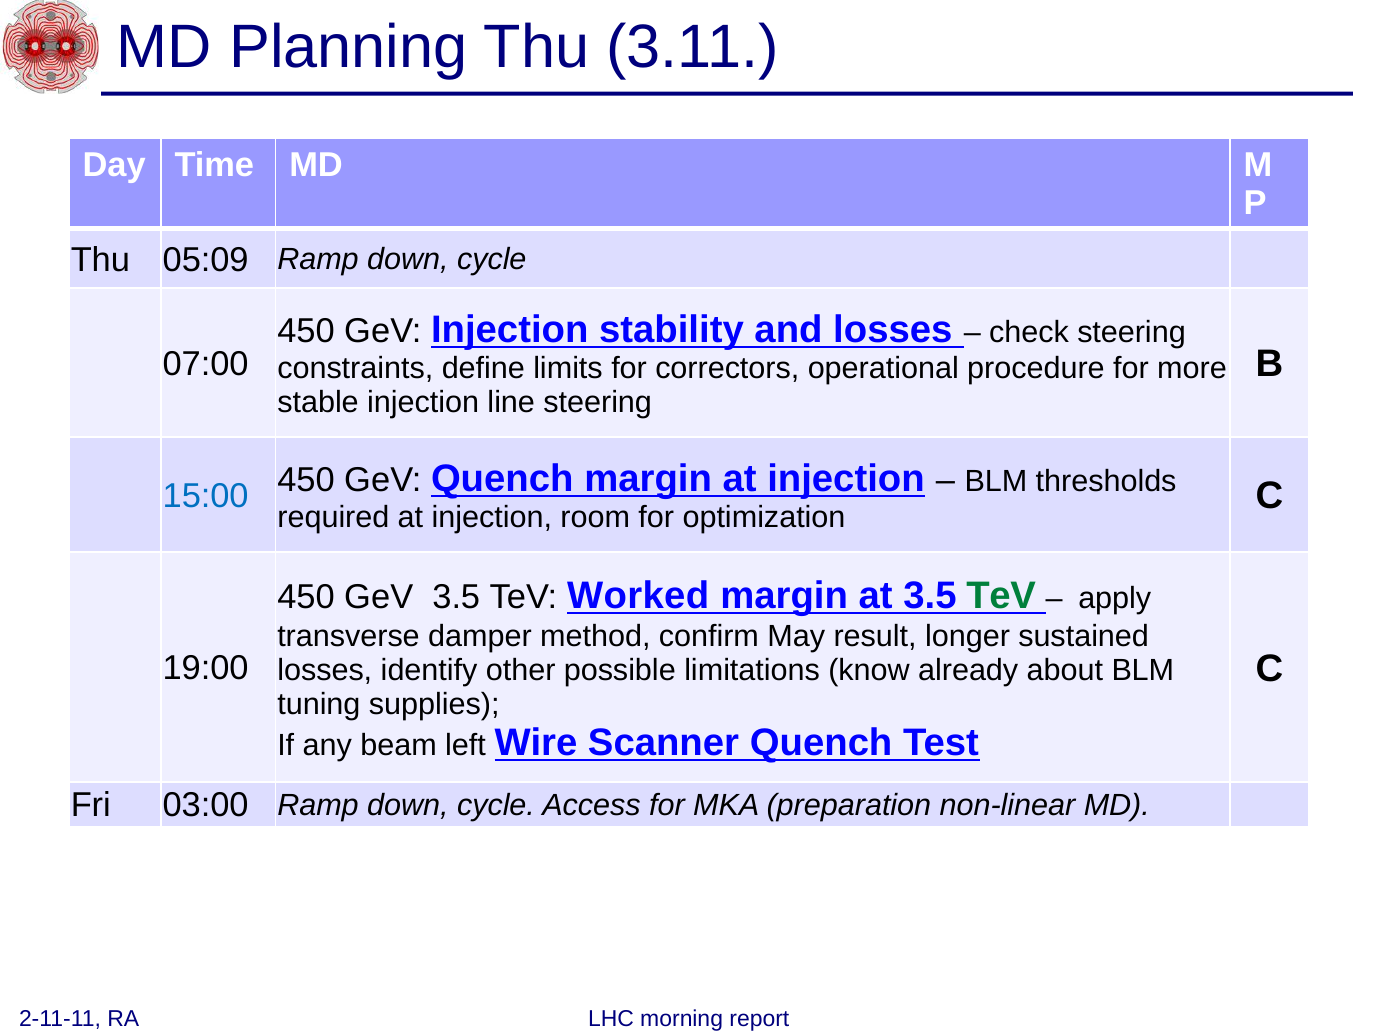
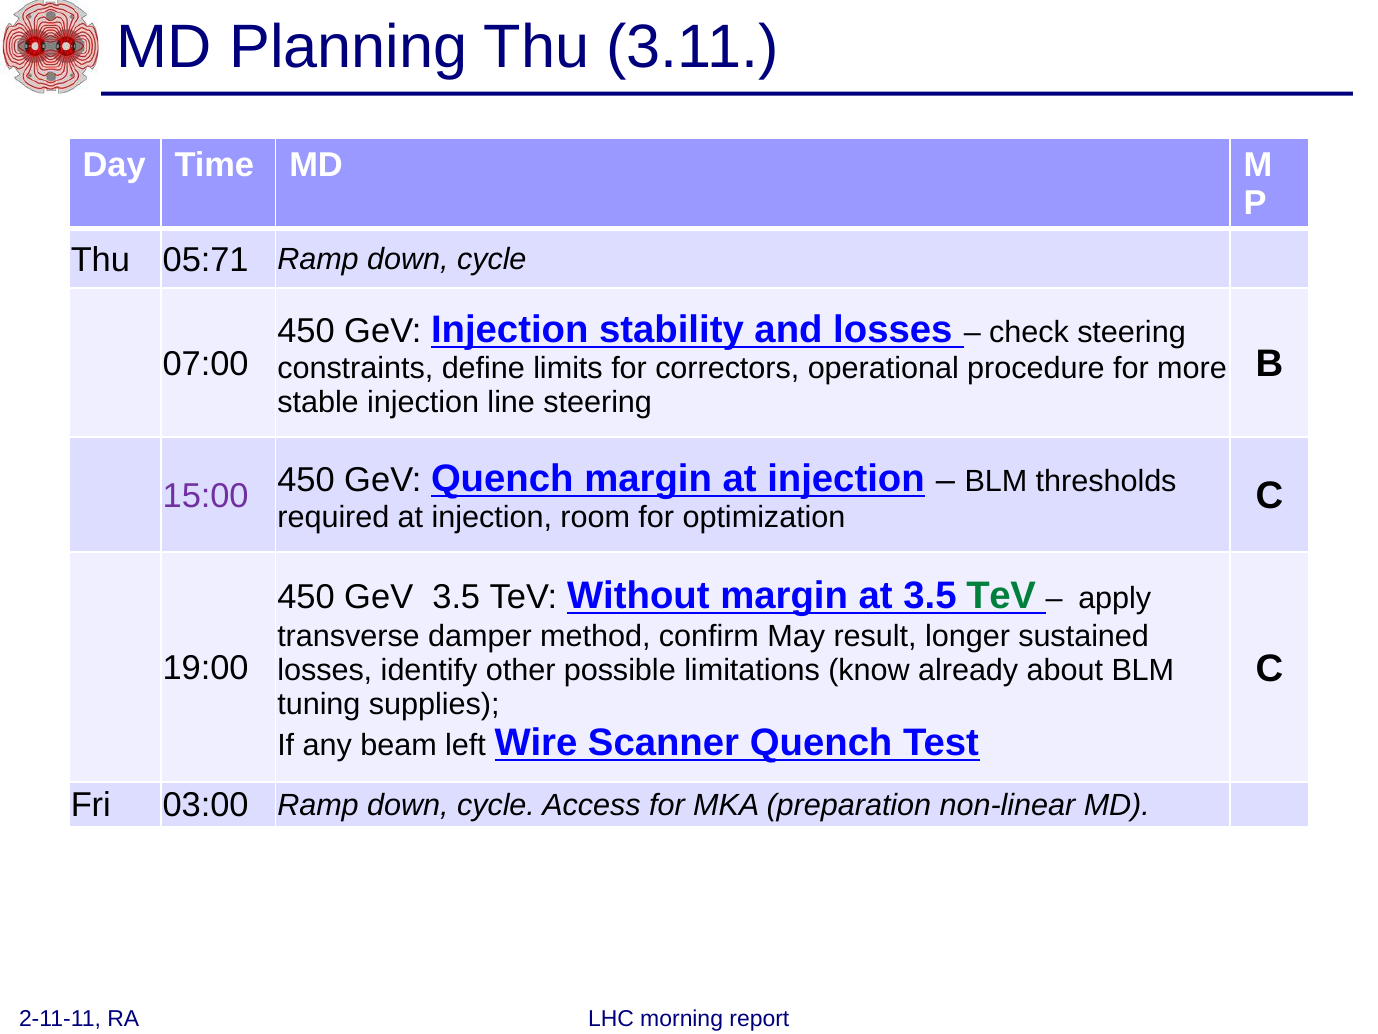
05:09: 05:09 -> 05:71
15:00 colour: blue -> purple
Worked: Worked -> Without
